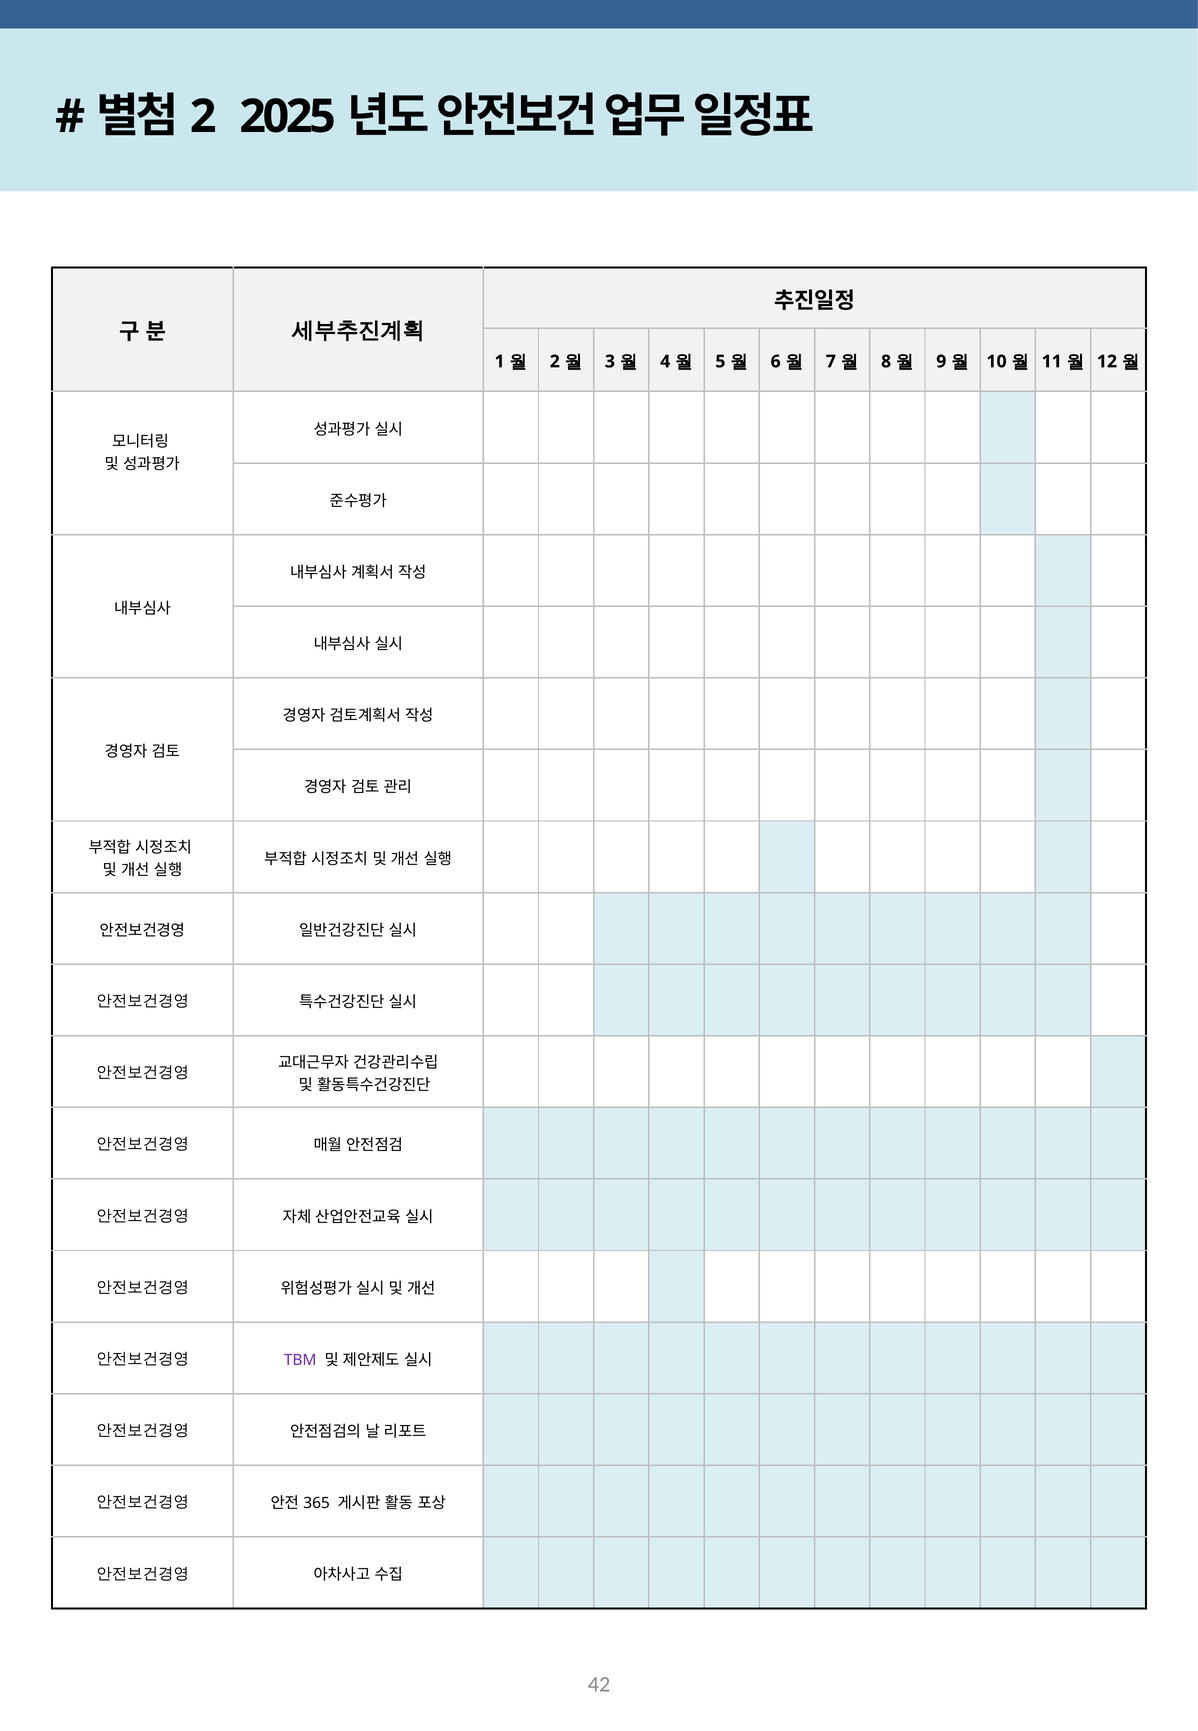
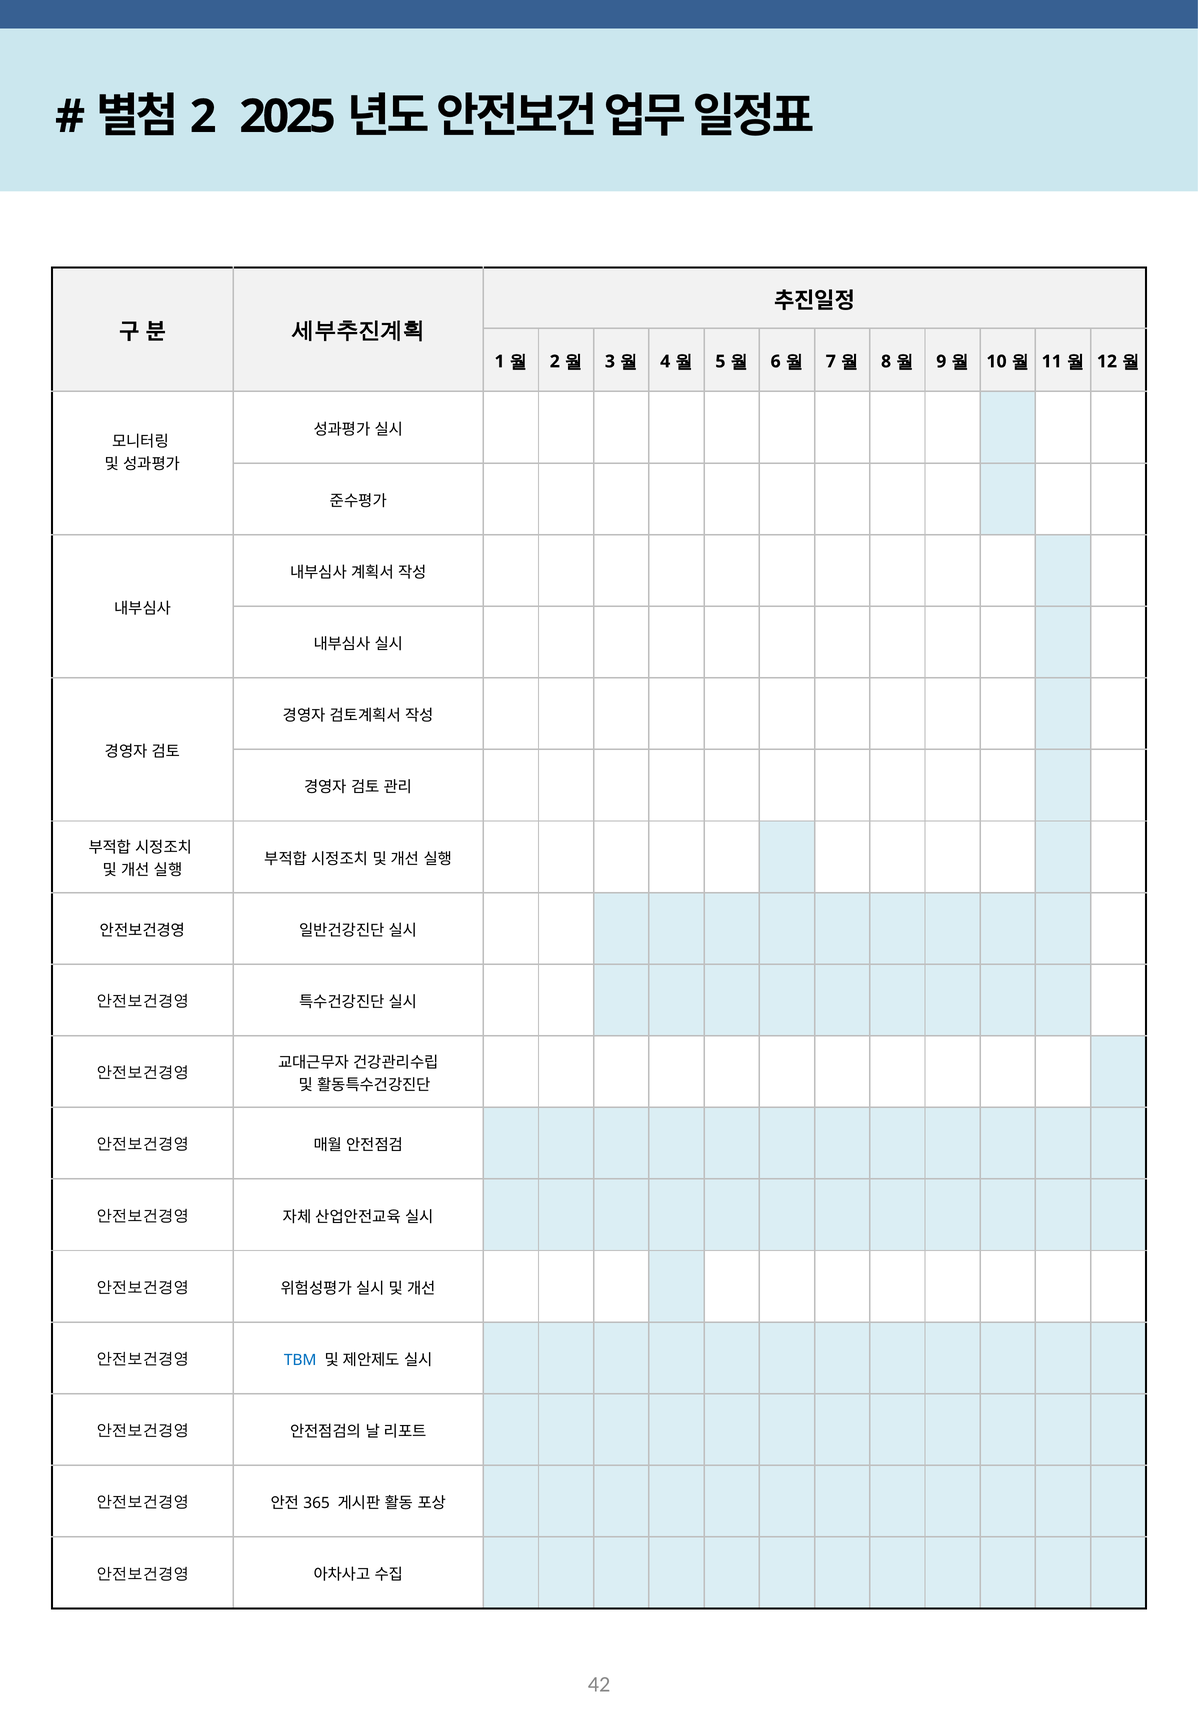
TBM colour: purple -> blue
